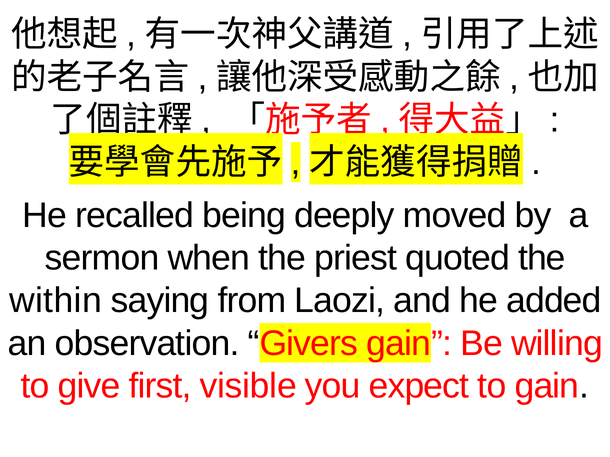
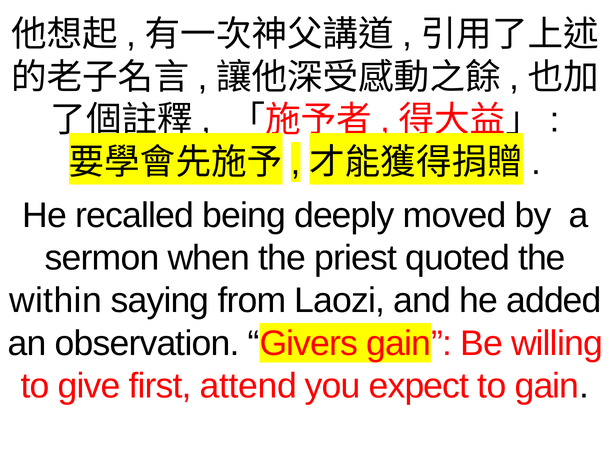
visible: visible -> attend
